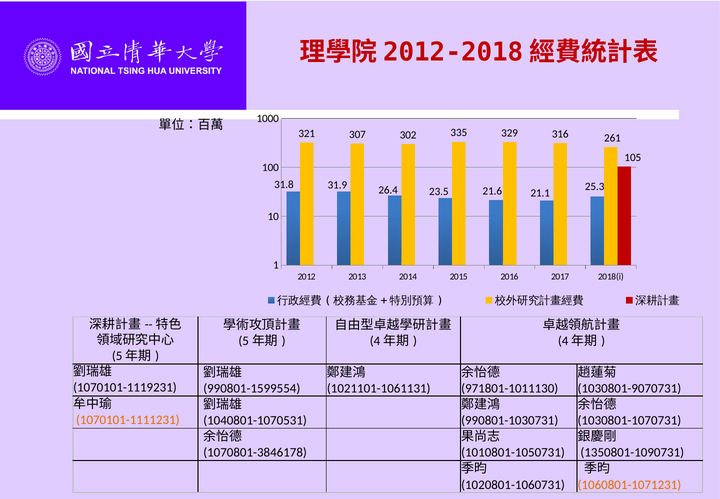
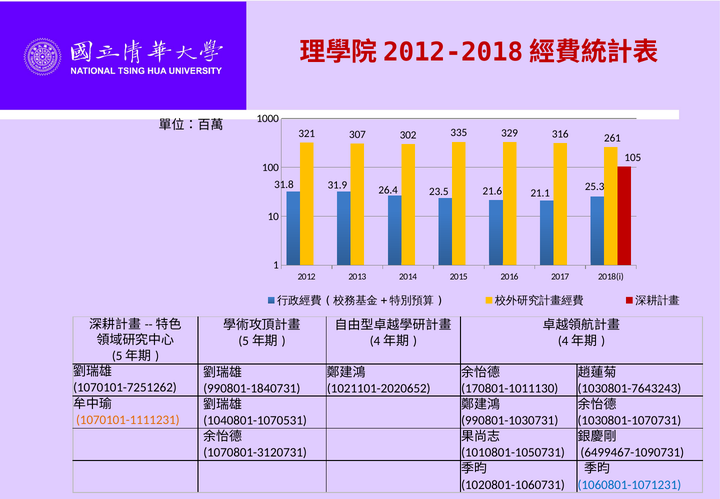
1070101-1119231: 1070101-1119231 -> 1070101-7251262
990801-1599554: 990801-1599554 -> 990801-1840731
1021101-1061131: 1021101-1061131 -> 1021101-2020652
971801-1011130: 971801-1011130 -> 170801-1011130
1030801-9070731: 1030801-9070731 -> 1030801-7643243
1070801-3846178: 1070801-3846178 -> 1070801-3120731
1350801-1090731: 1350801-1090731 -> 6499467-1090731
1060801-1071231 colour: orange -> blue
